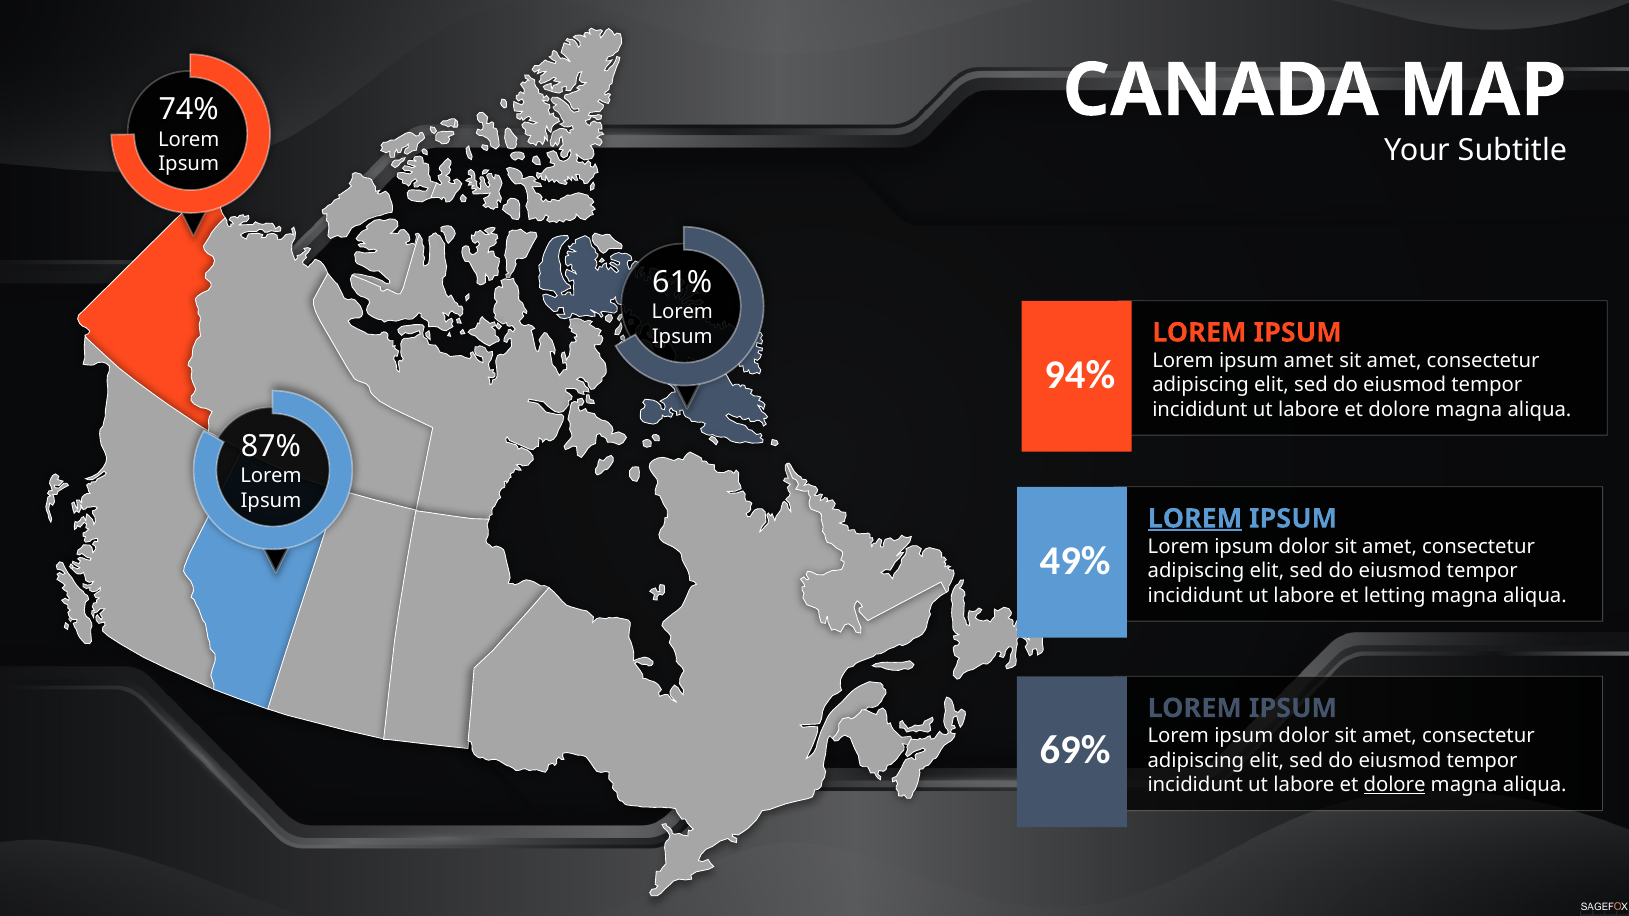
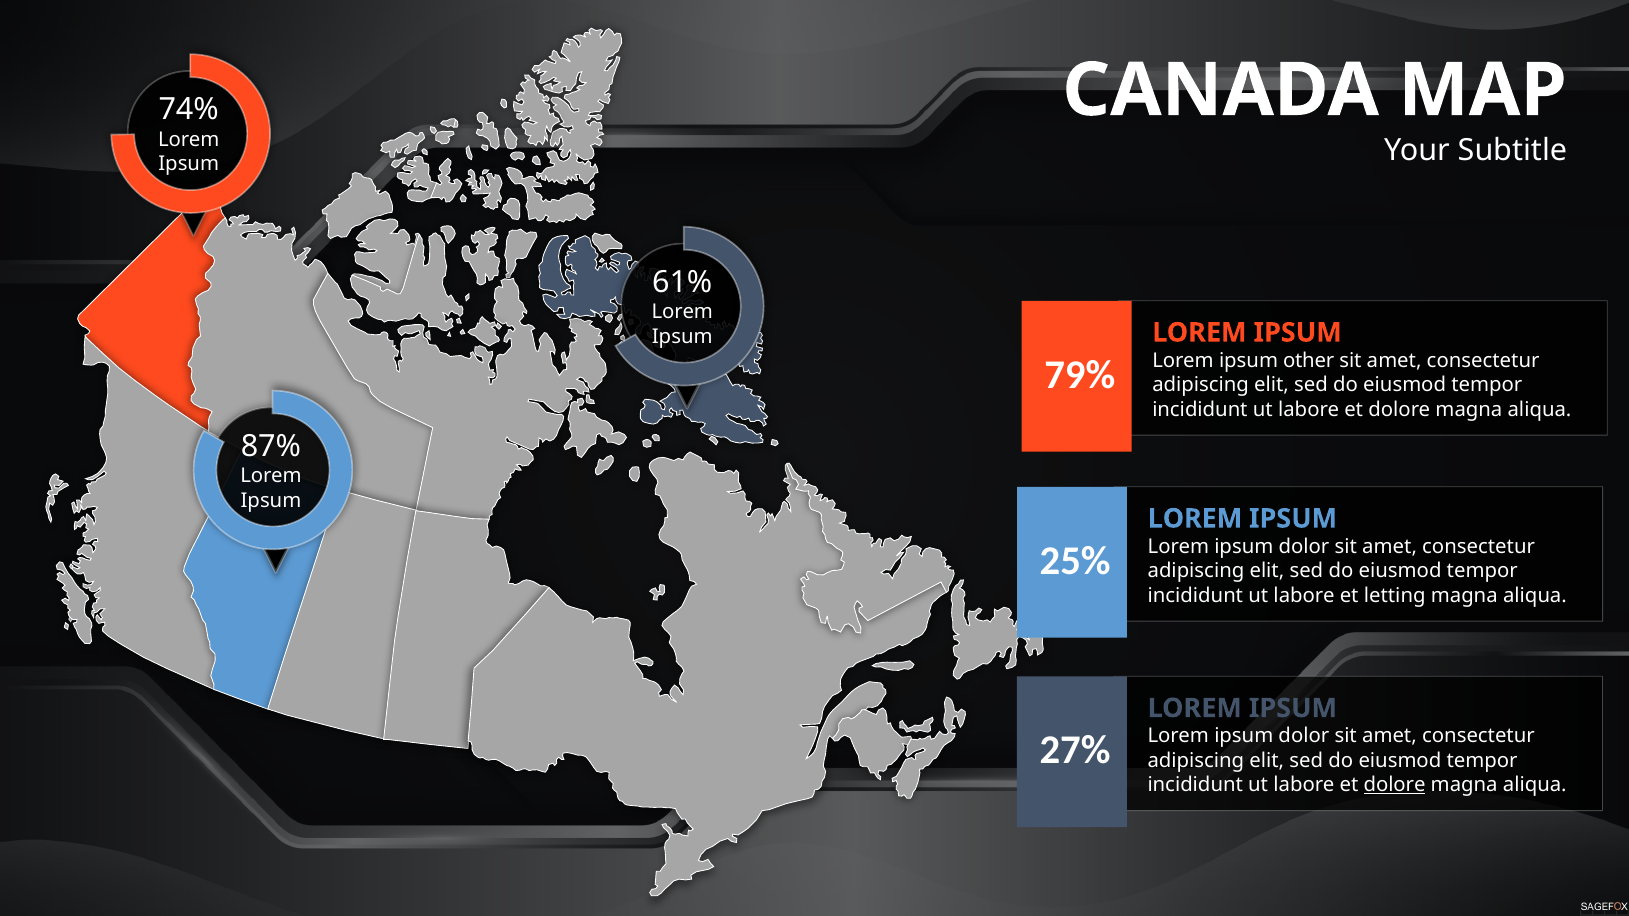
ipsum amet: amet -> other
94%: 94% -> 79%
LOREM at (1195, 519) underline: present -> none
49%: 49% -> 25%
69%: 69% -> 27%
